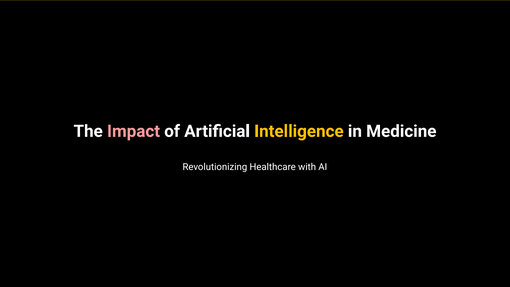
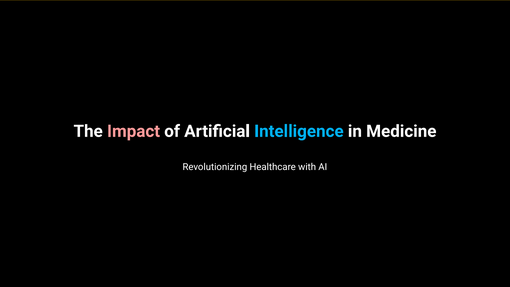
Intelligence colour: yellow -> light blue
